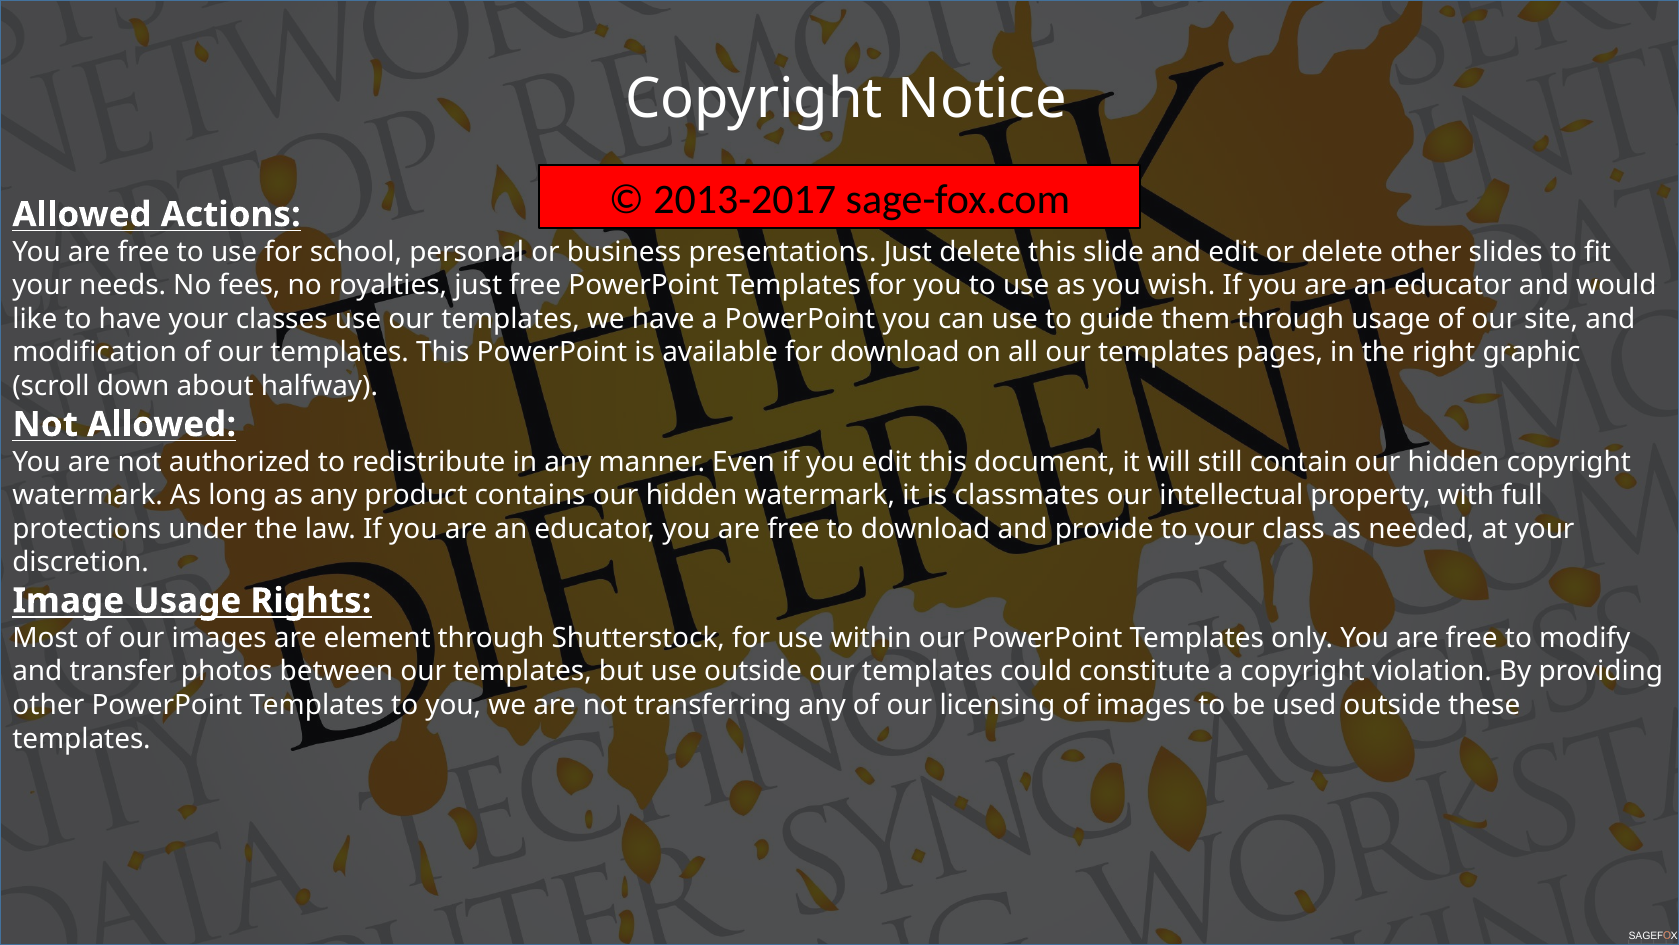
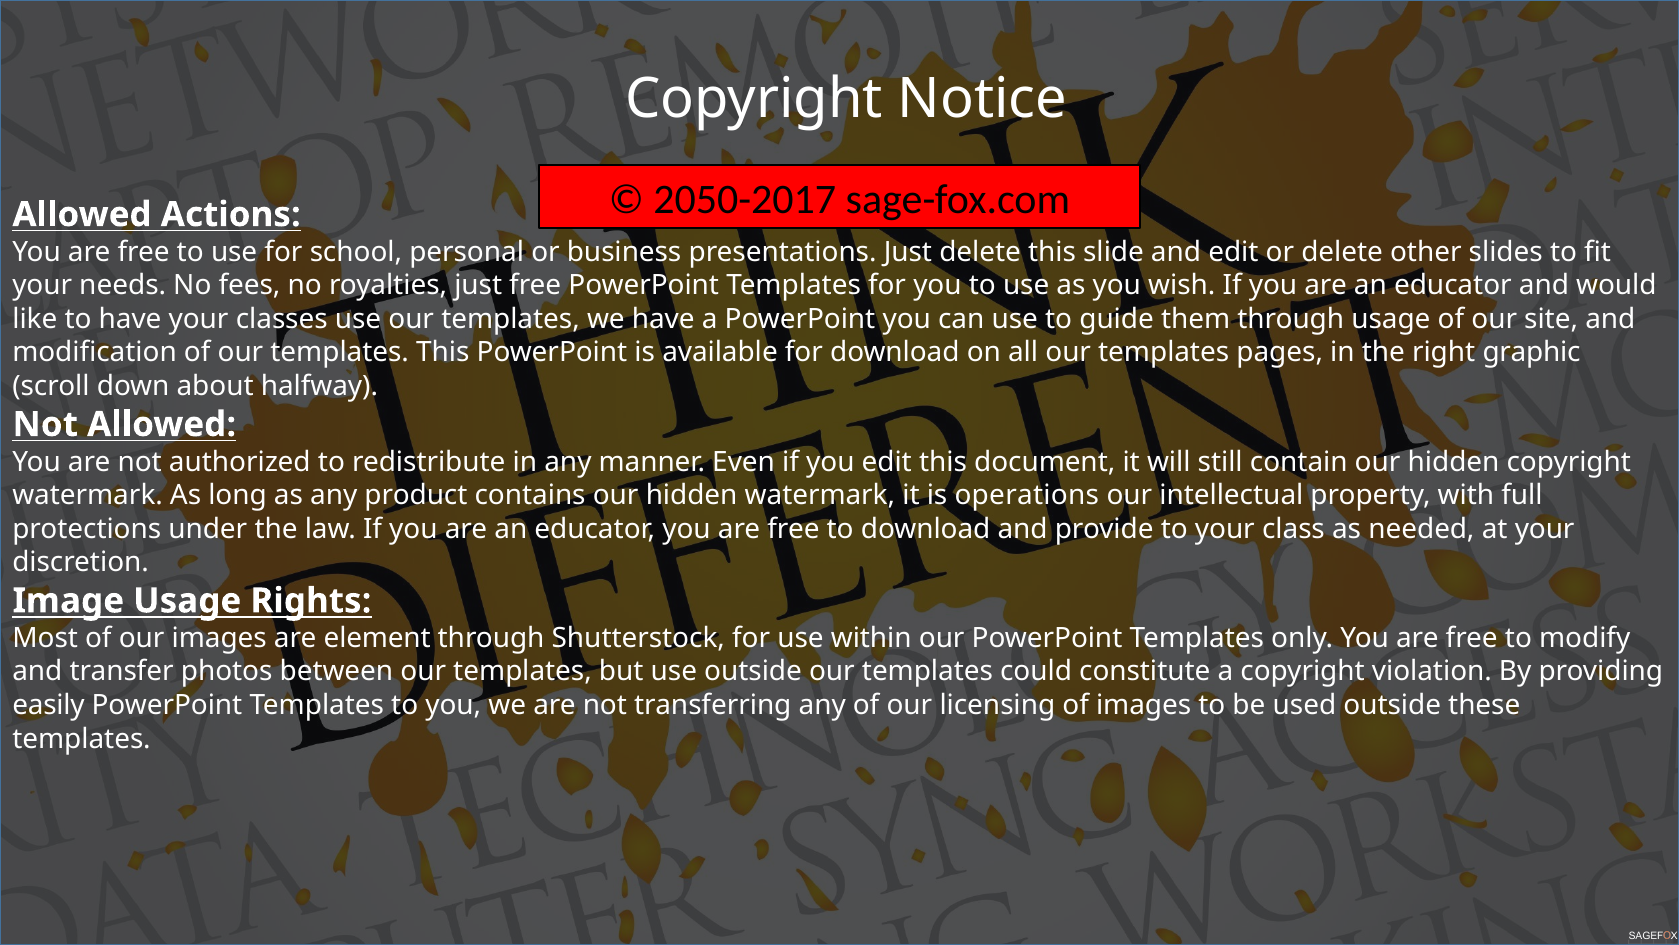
2013-2017: 2013-2017 -> 2050-2017
classmates: classmates -> operations
other at (48, 705): other -> easily
